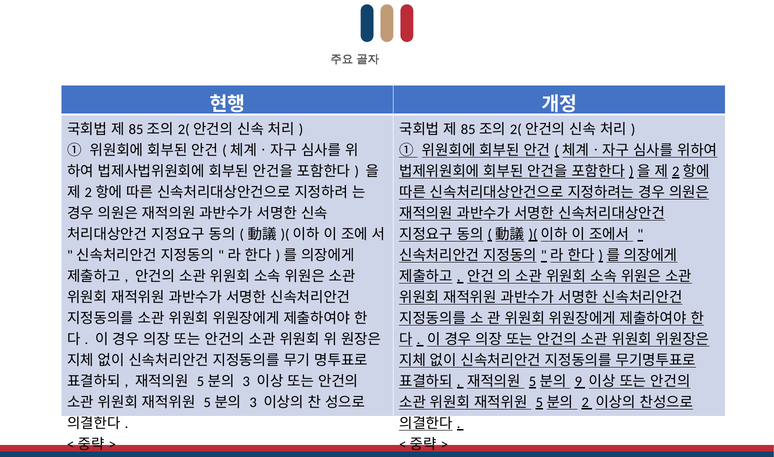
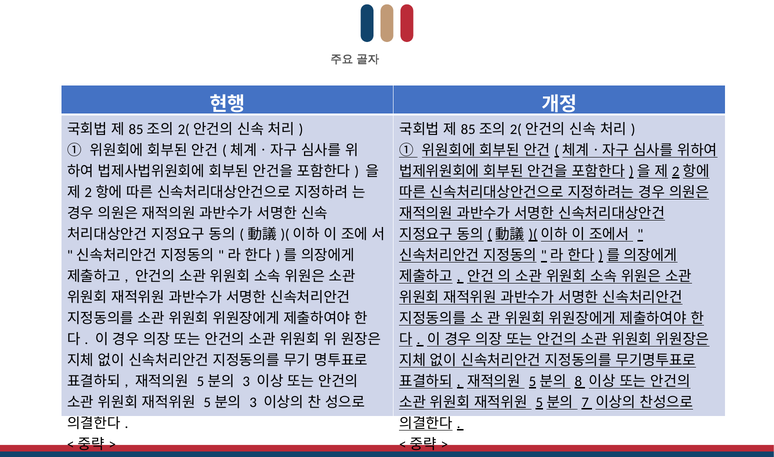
9: 9 -> 8
2: 2 -> 7
